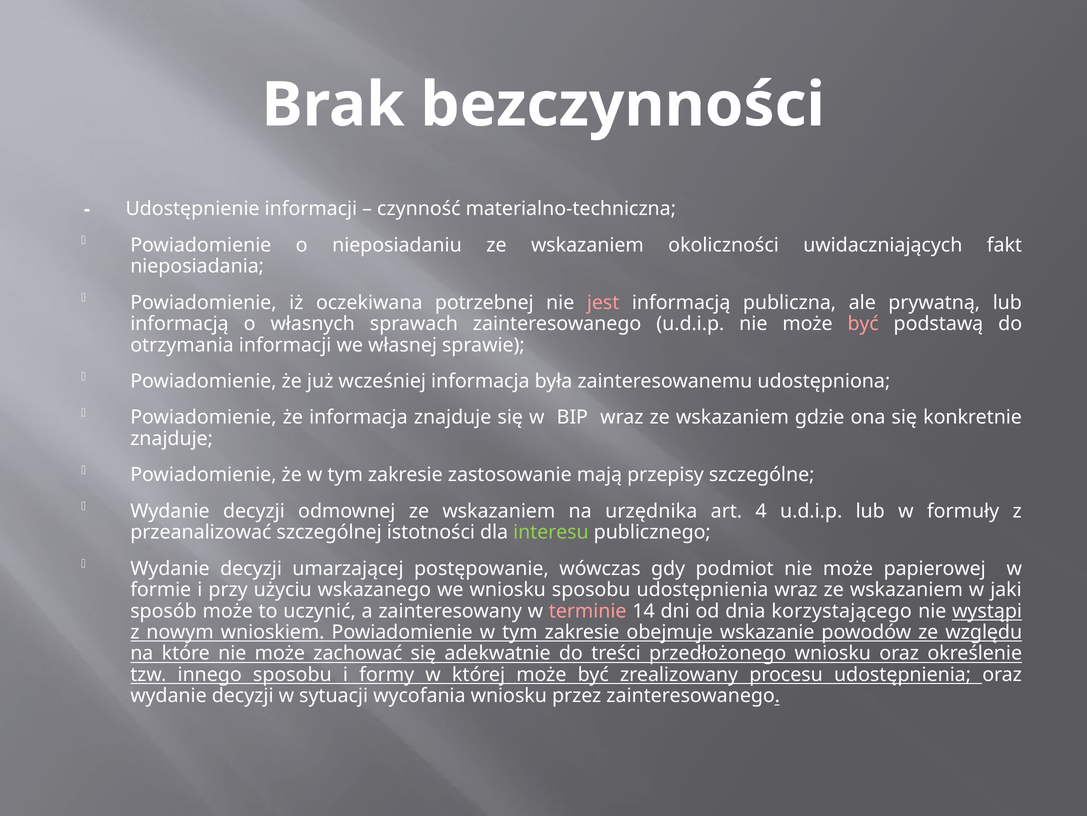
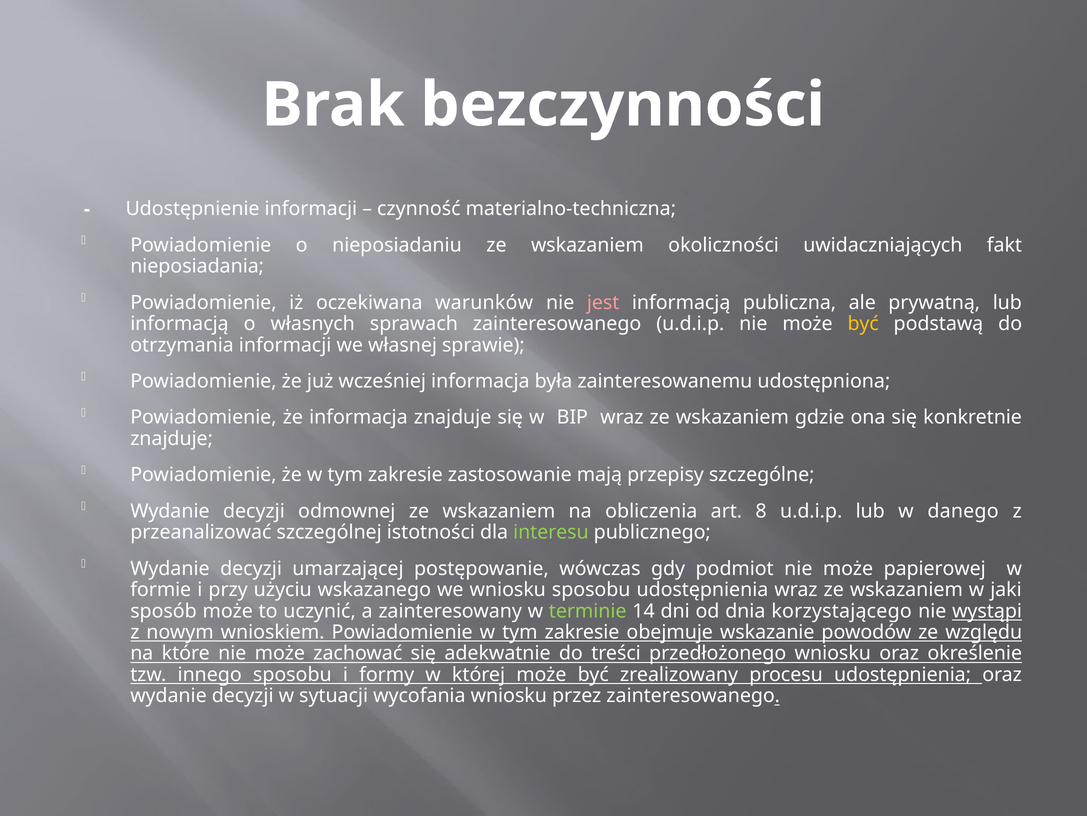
potrzebnej: potrzebnej -> warunków
być at (863, 324) colour: pink -> yellow
urzędnika: urzędnika -> obliczenia
4: 4 -> 8
formuły: formuły -> danego
terminie colour: pink -> light green
